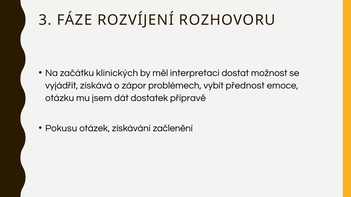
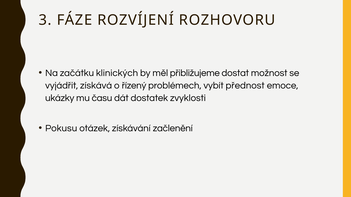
interpretaci: interpretaci -> přibližujeme
zápor: zápor -> řízený
otázku: otázku -> ukázky
jsem: jsem -> času
přípravě: přípravě -> zvyklosti
